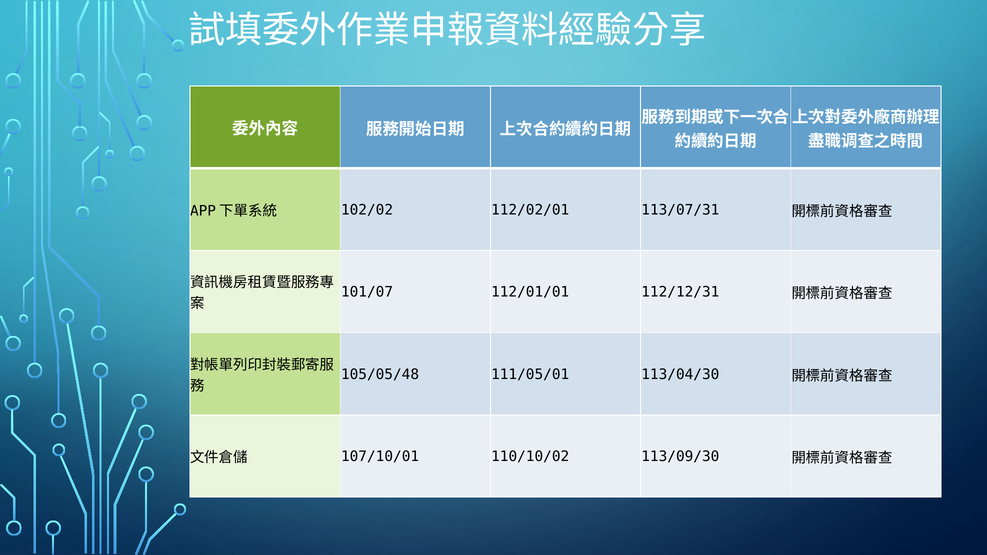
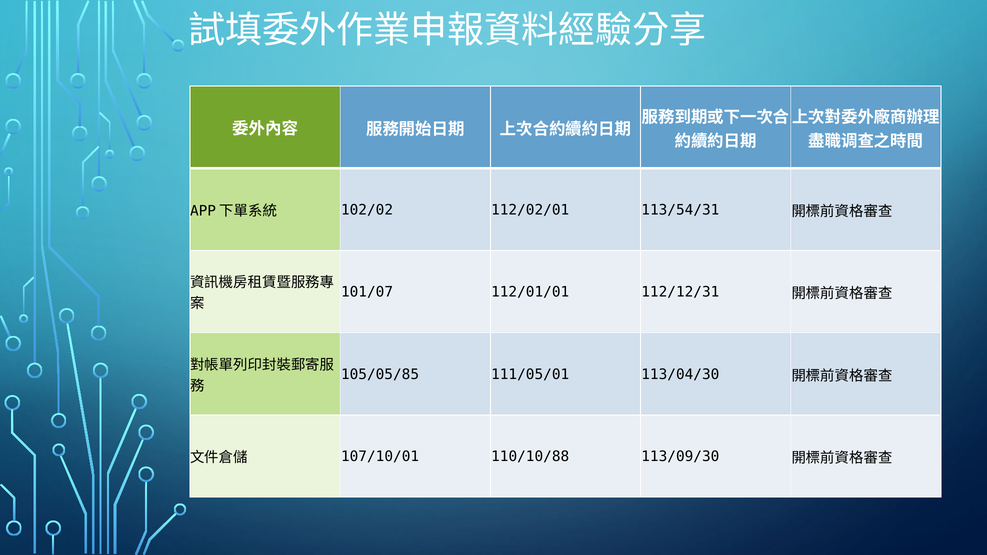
113/07/31: 113/07/31 -> 113/54/31
105/05/48: 105/05/48 -> 105/05/85
110/10/02: 110/10/02 -> 110/10/88
